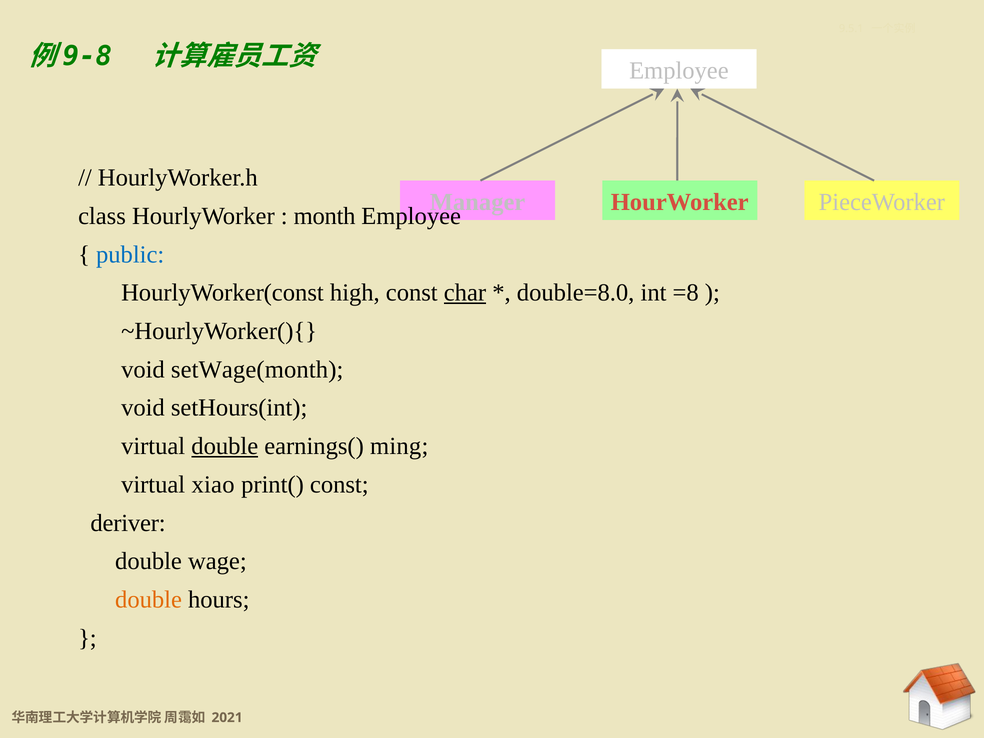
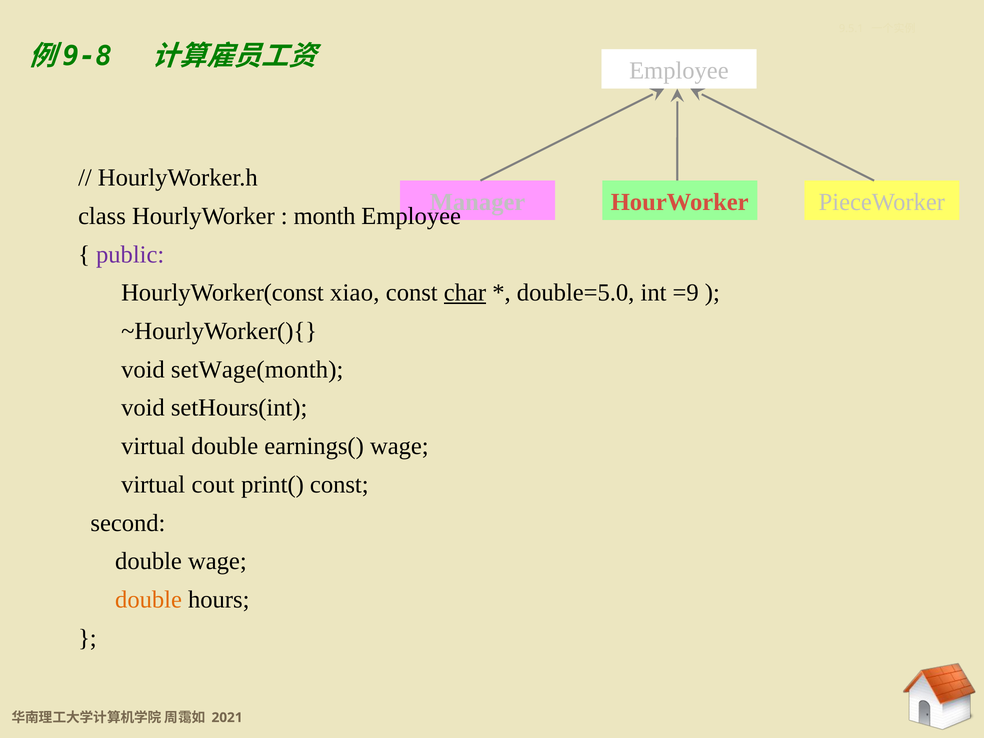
public colour: blue -> purple
high: high -> xiao
double=8.0: double=8.0 -> double=5.0
=8: =8 -> =9
double at (225, 446) underline: present -> none
earnings( ming: ming -> wage
xiao: xiao -> cout
deriver: deriver -> second
